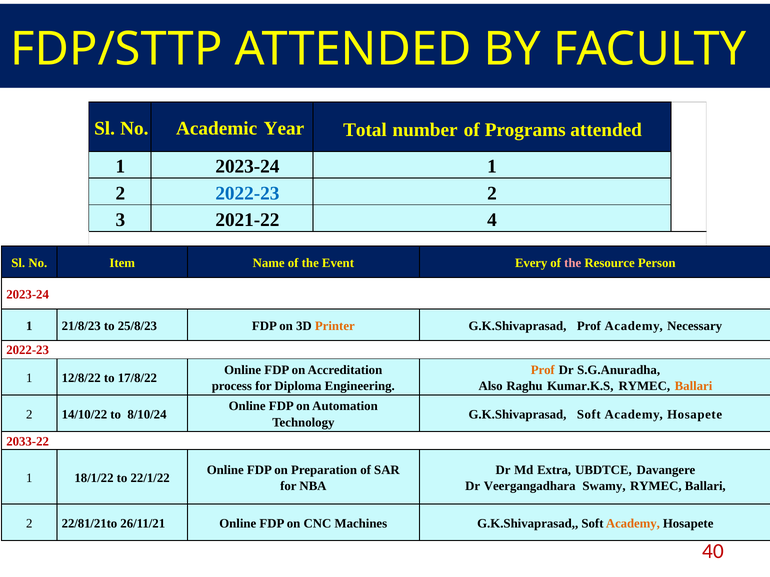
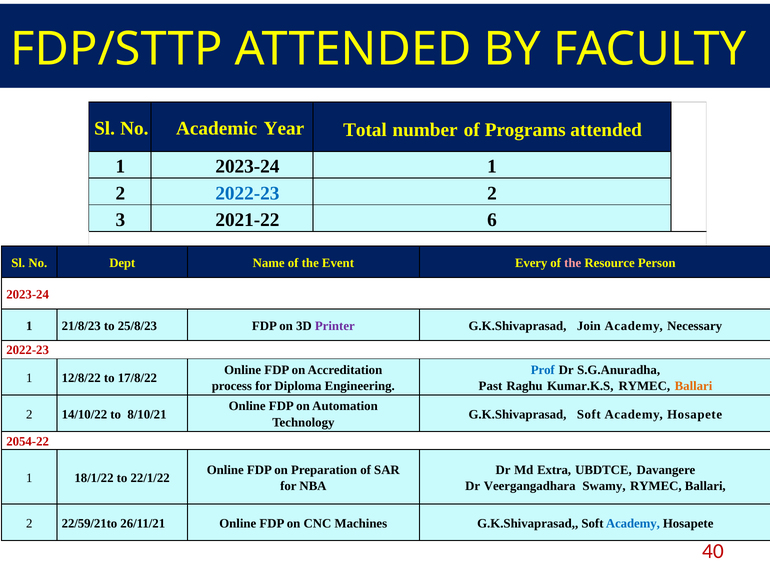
4: 4 -> 6
Item: Item -> Dept
Printer colour: orange -> purple
G.K.Shivaprasad Prof: Prof -> Join
Prof at (543, 370) colour: orange -> blue
Also: Also -> Past
8/10/24: 8/10/24 -> 8/10/21
2033-22: 2033-22 -> 2054-22
22/81/21to: 22/81/21to -> 22/59/21to
Academy at (633, 524) colour: orange -> blue
